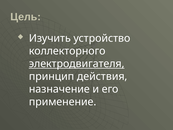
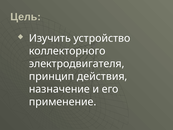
электродвигателя underline: present -> none
